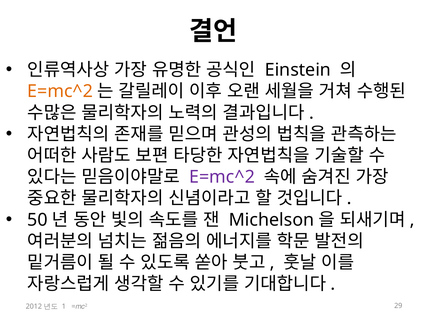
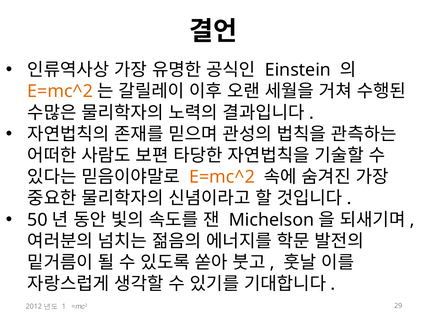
E=mc^2 at (222, 177) colour: purple -> orange
